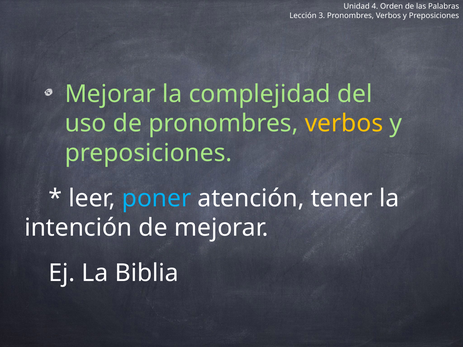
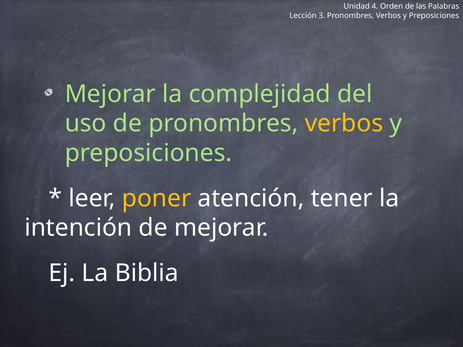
poner colour: light blue -> yellow
